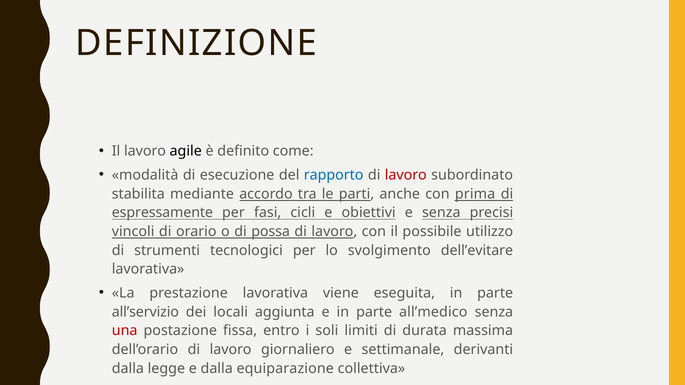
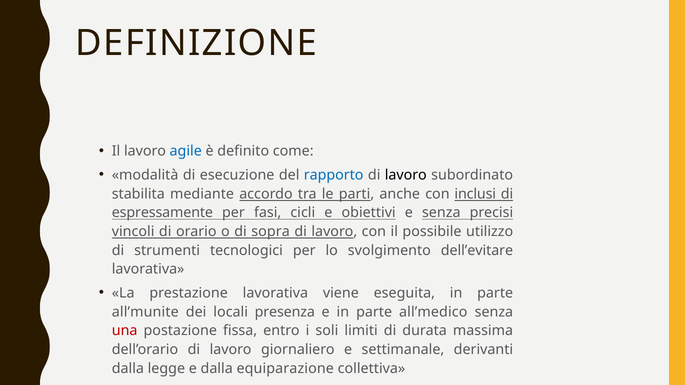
agile colour: black -> blue
lavoro at (406, 175) colour: red -> black
prima: prima -> inclusi
possa: possa -> sopra
all’servizio: all’servizio -> all’munite
aggiunta: aggiunta -> presenza
